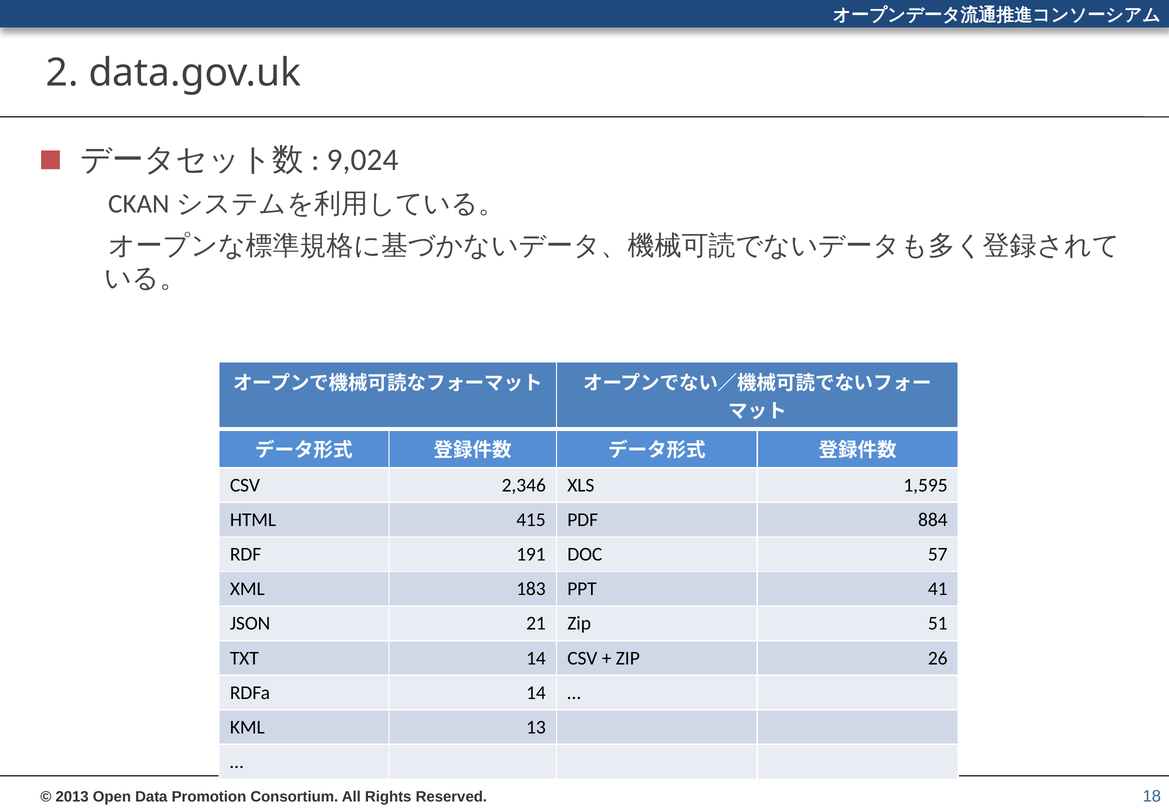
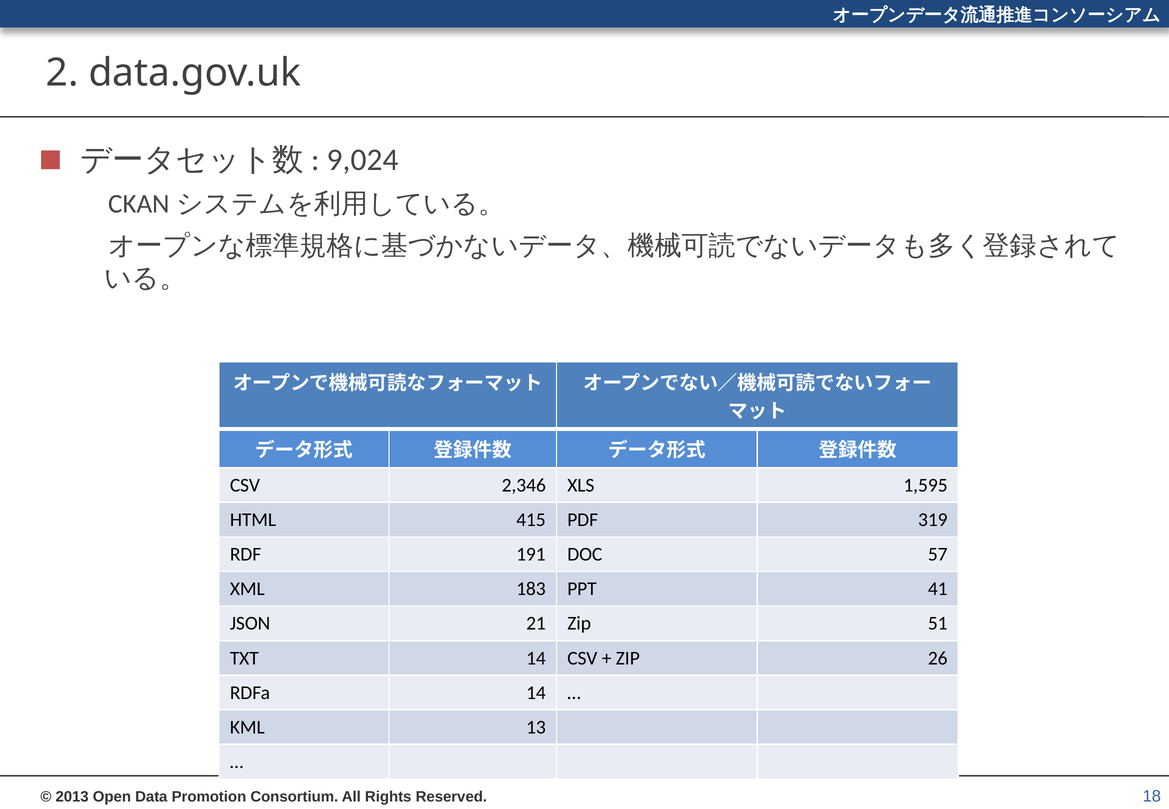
884: 884 -> 319
